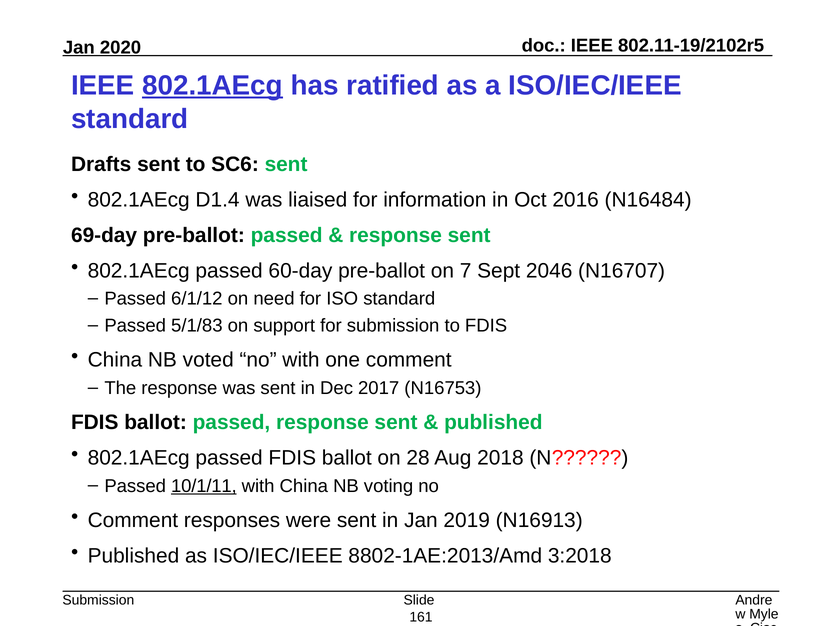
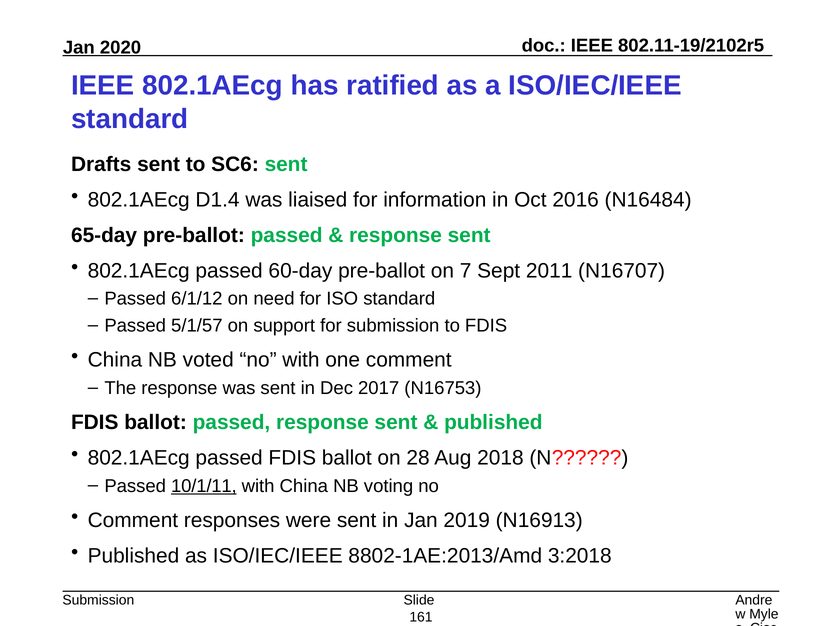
802.1AEcg at (212, 85) underline: present -> none
69-day: 69-day -> 65-day
2046: 2046 -> 2011
5/1/83: 5/1/83 -> 5/1/57
